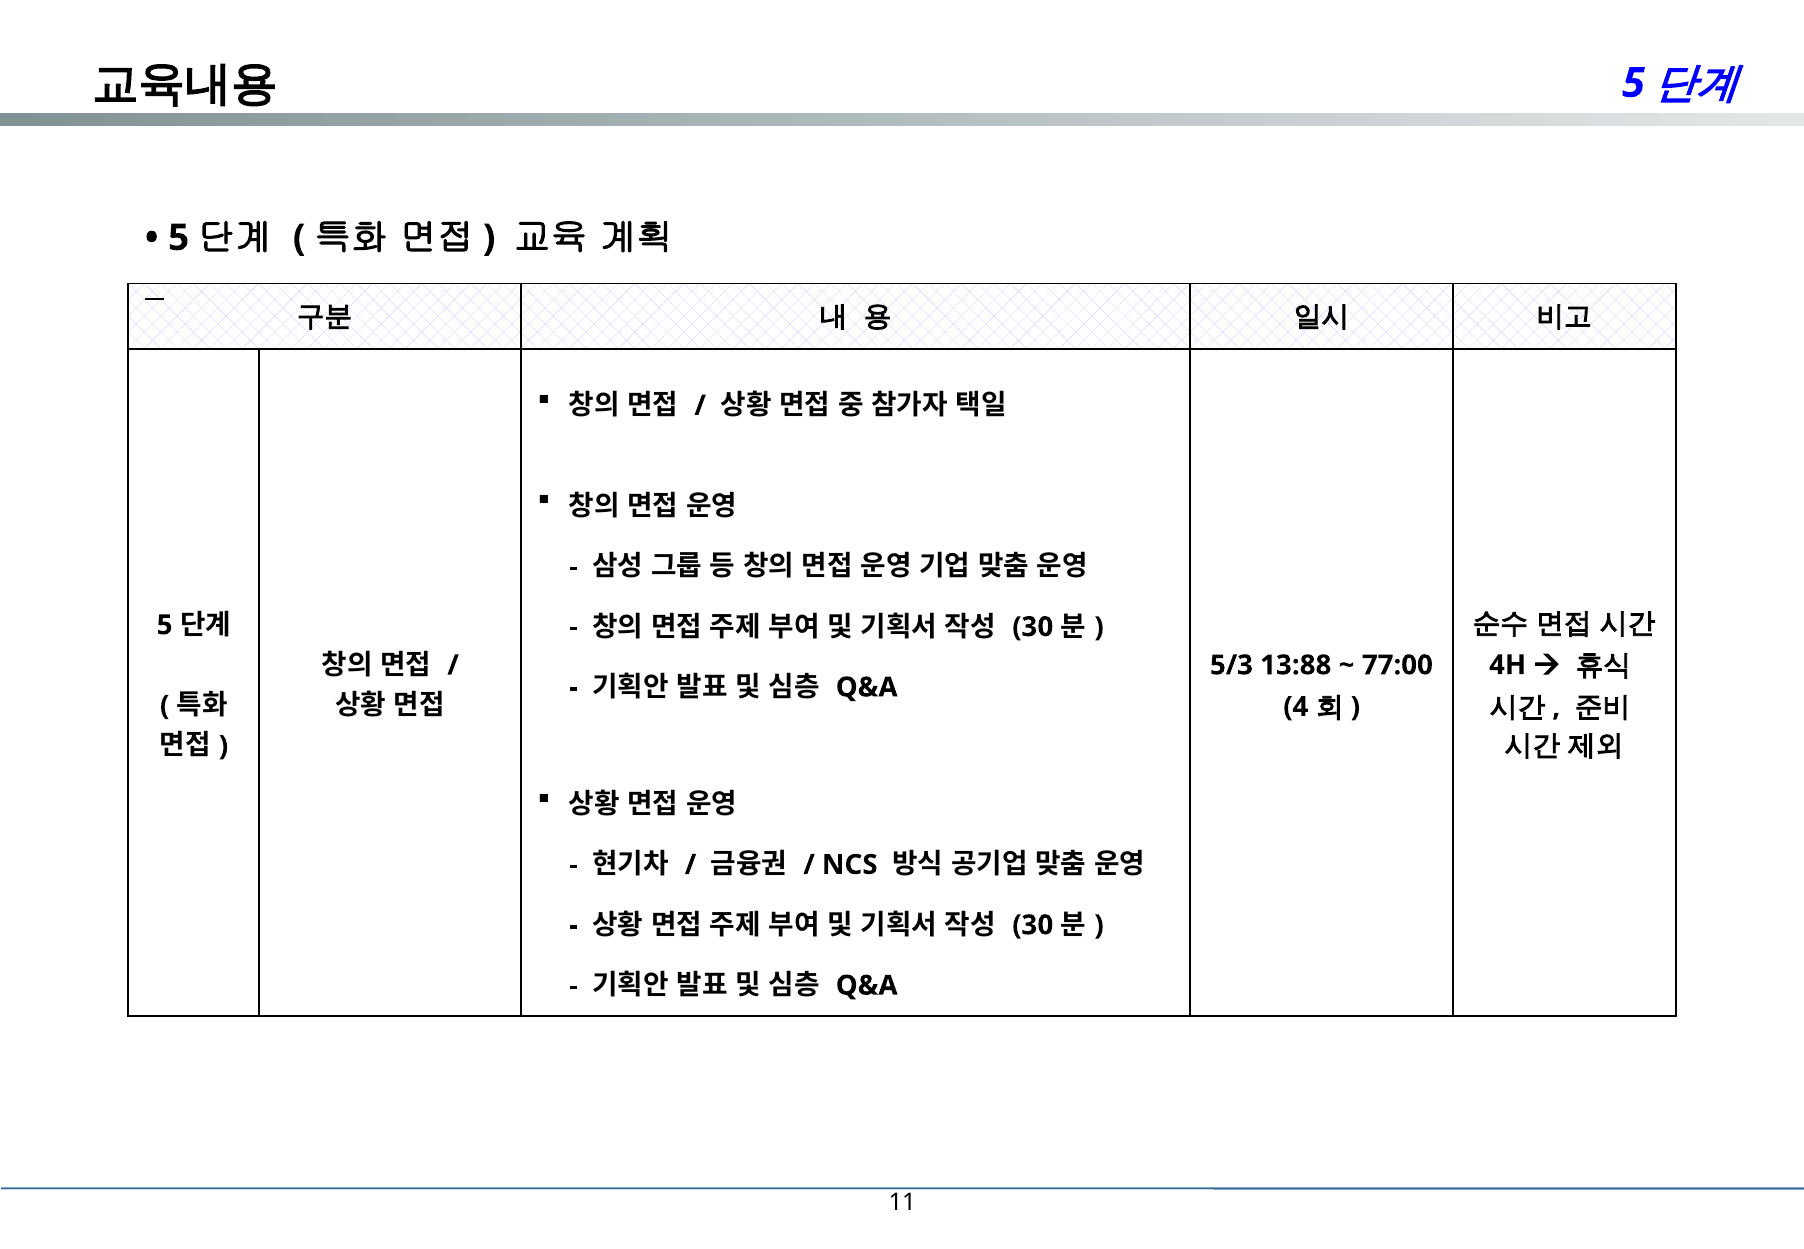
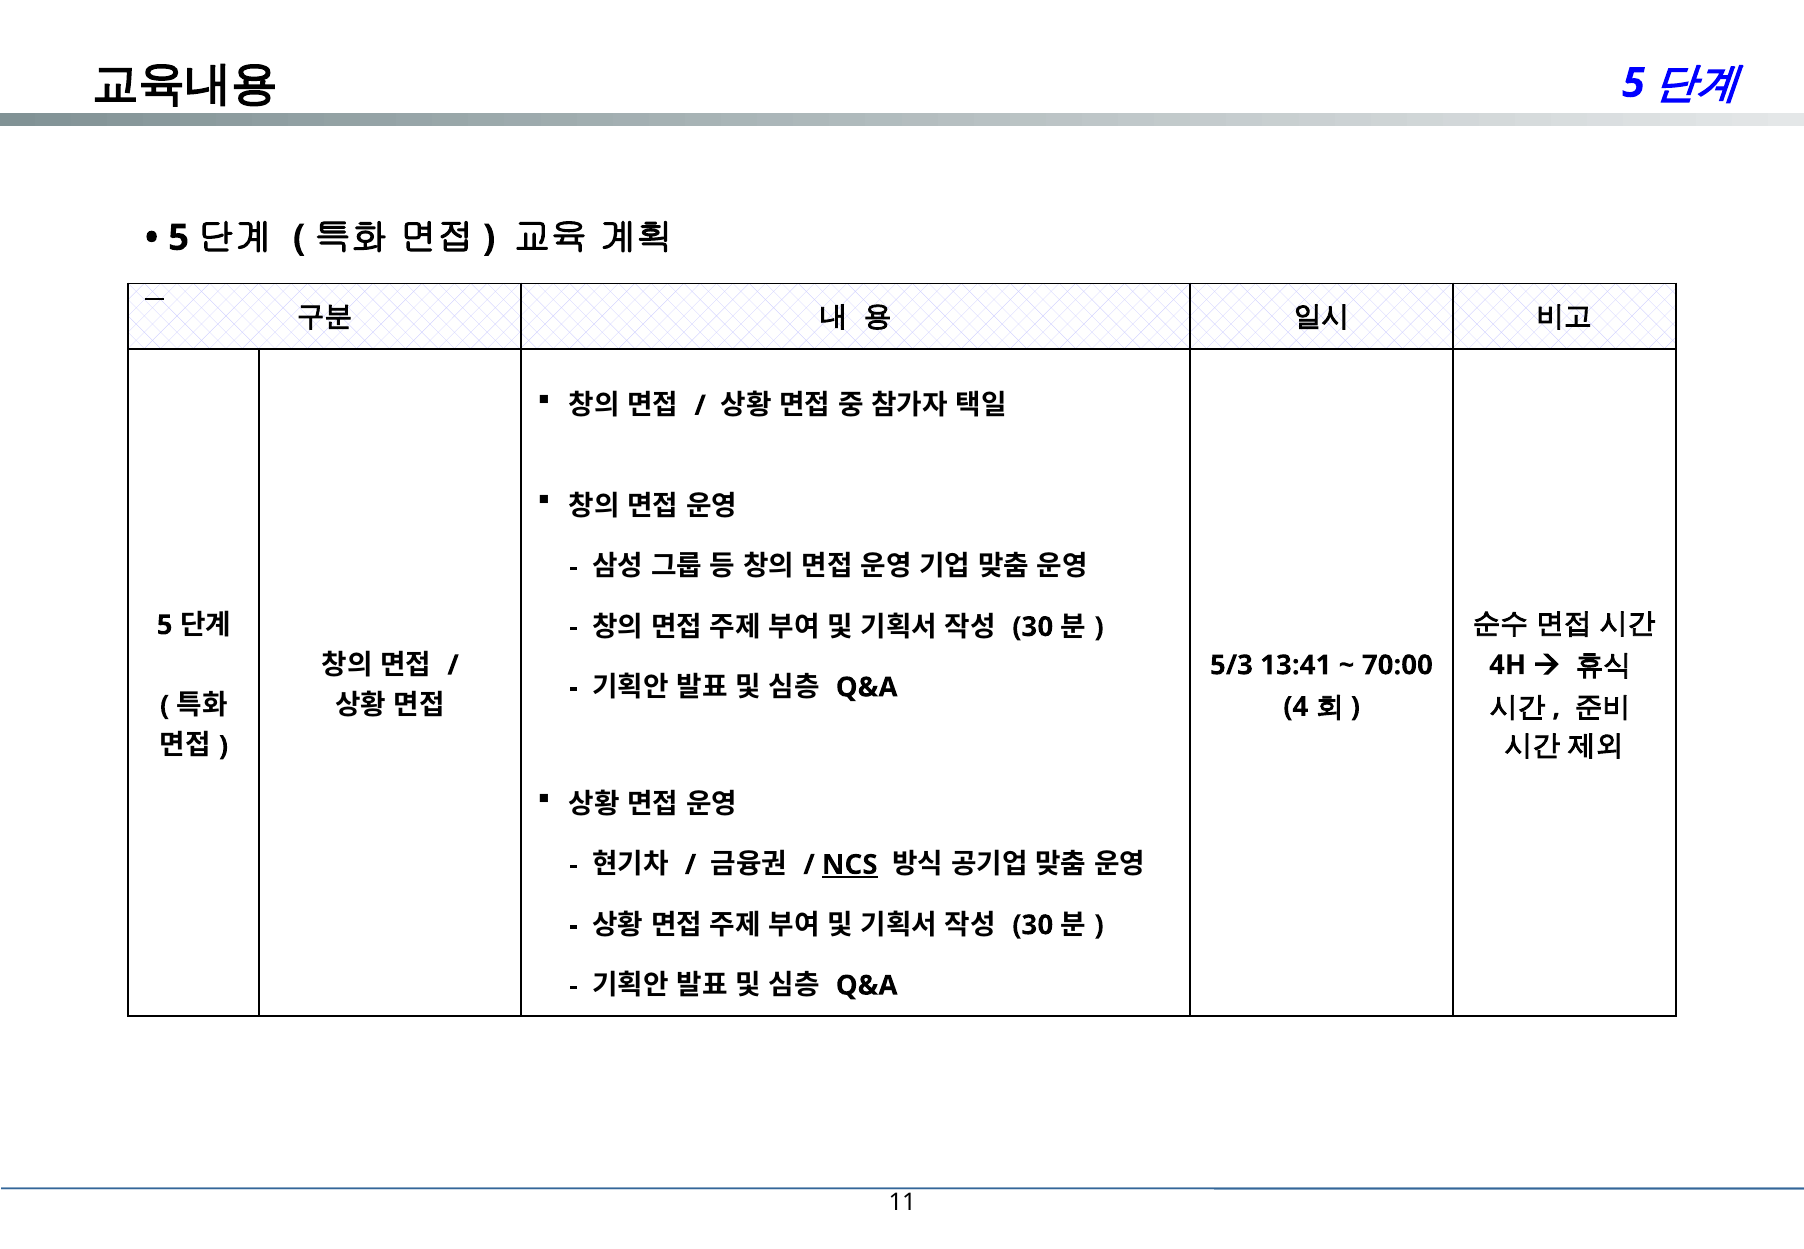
13:88: 13:88 -> 13:41
77:00: 77:00 -> 70:00
NCS underline: none -> present
